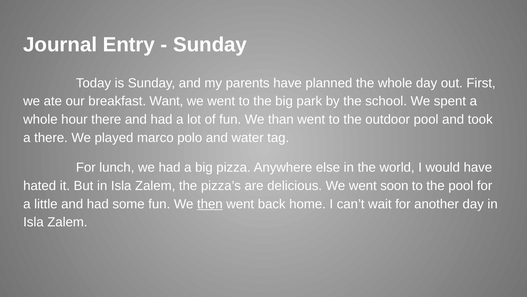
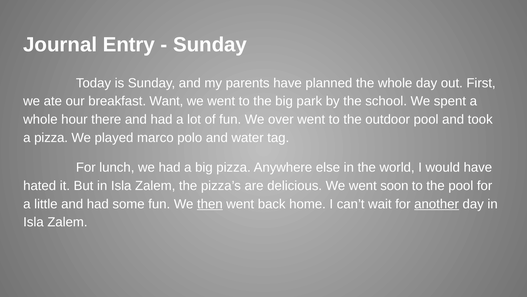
than: than -> over
a there: there -> pizza
another underline: none -> present
